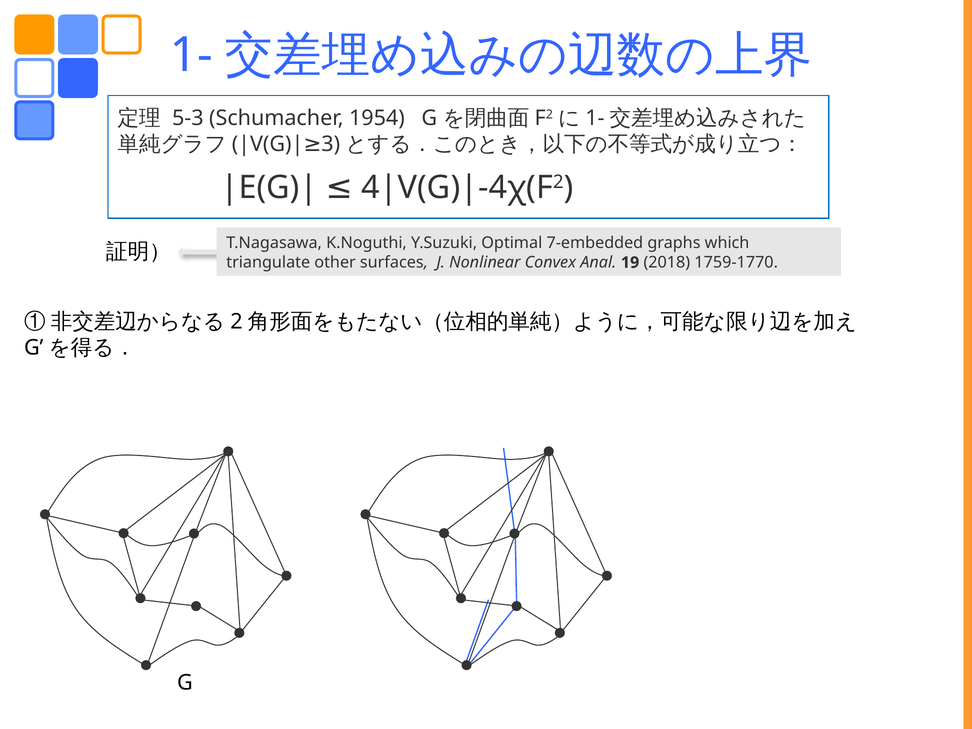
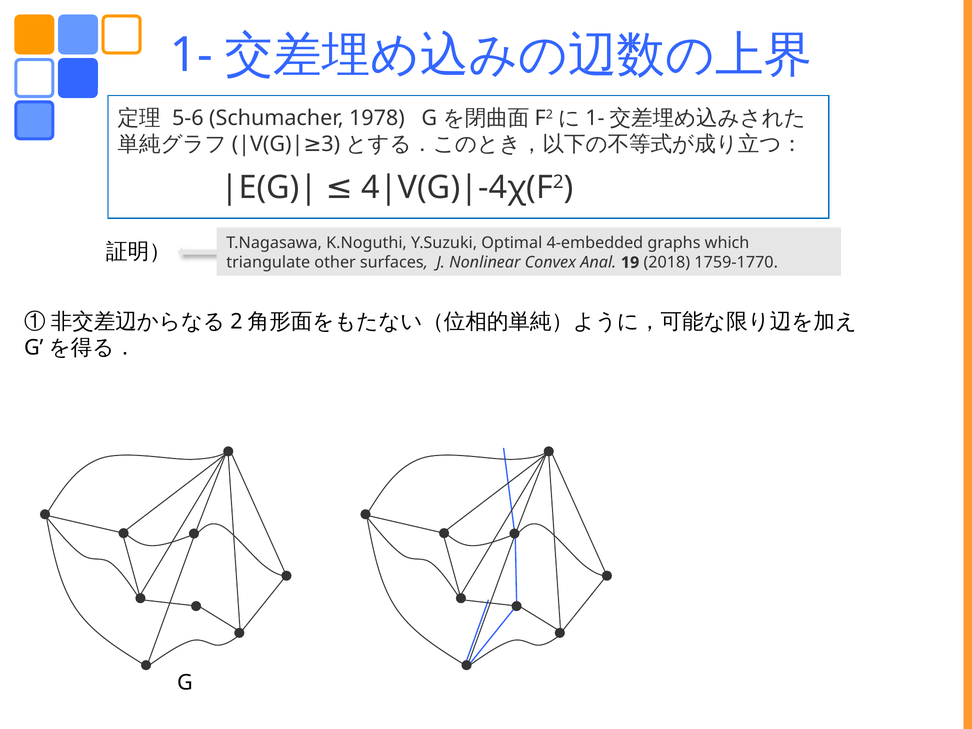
5-3: 5-3 -> 5-6
1954: 1954 -> 1978
7-embedded: 7-embedded -> 4-embedded
